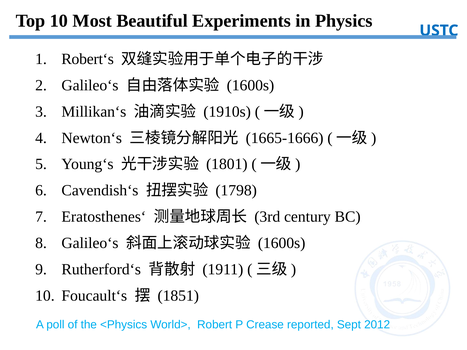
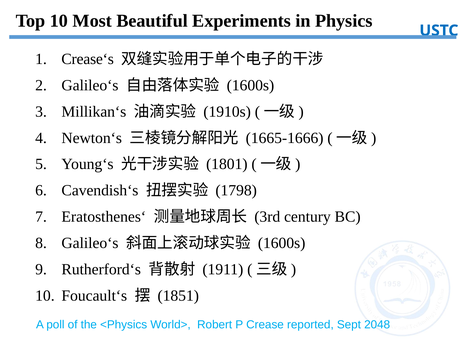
Robert‘s: Robert‘s -> Crease‘s
2012: 2012 -> 2048
